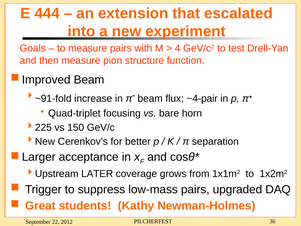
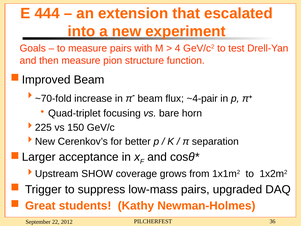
~91-fold: ~91-fold -> ~70-fold
LATER: LATER -> SHOW
